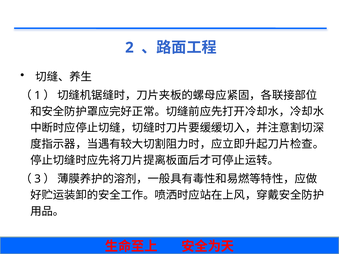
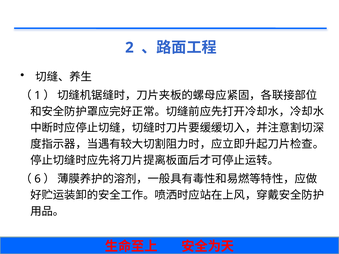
3: 3 -> 6
